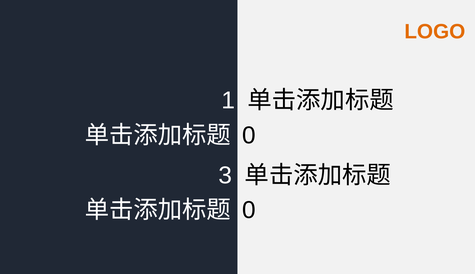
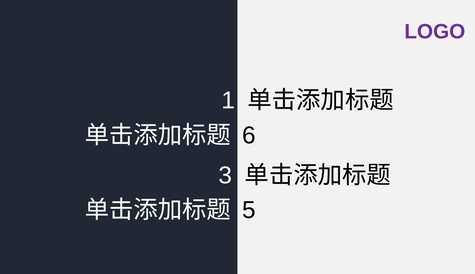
LOGO colour: orange -> purple
0 at (249, 135): 0 -> 6
0 at (249, 210): 0 -> 5
